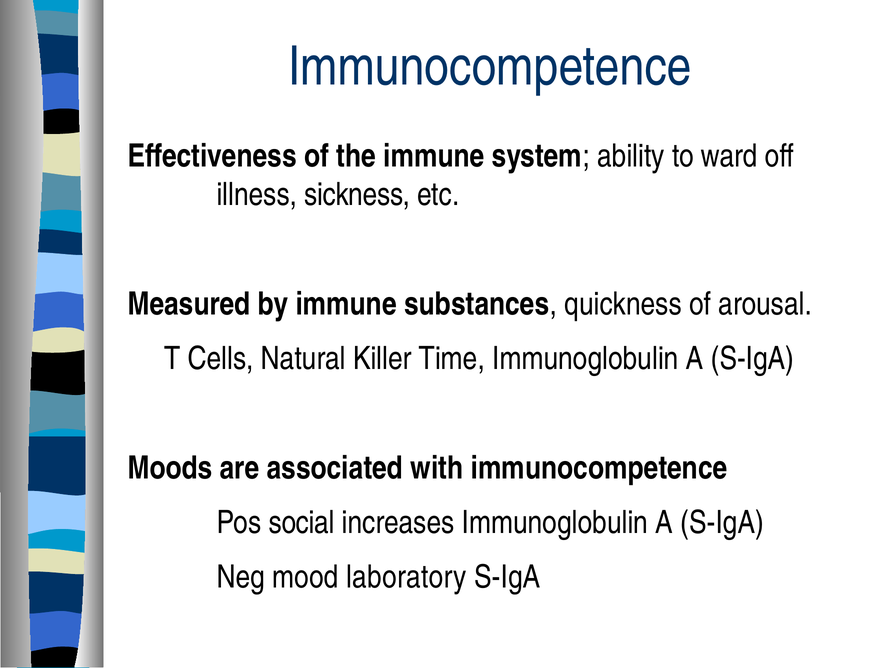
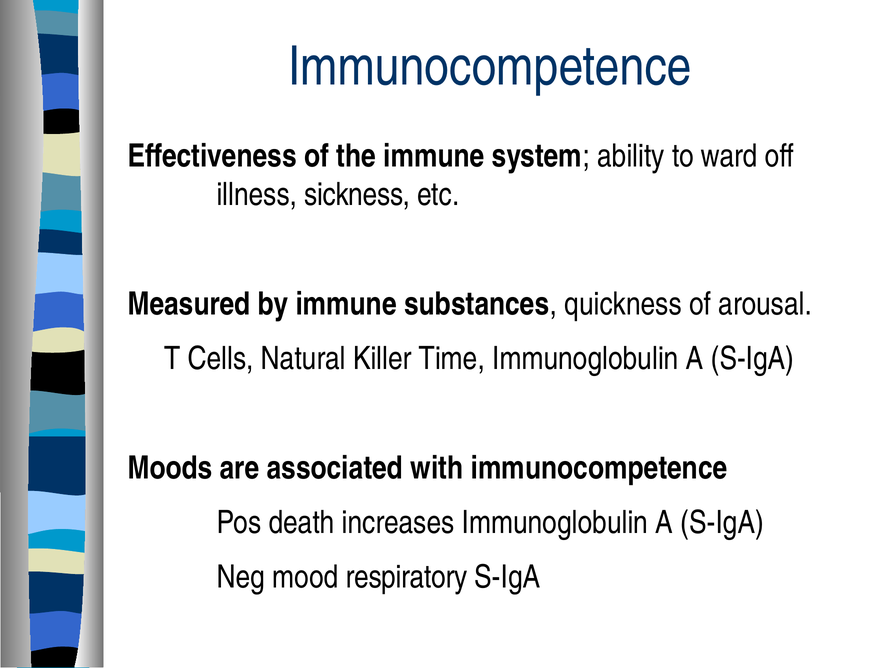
social: social -> death
laboratory: laboratory -> respiratory
